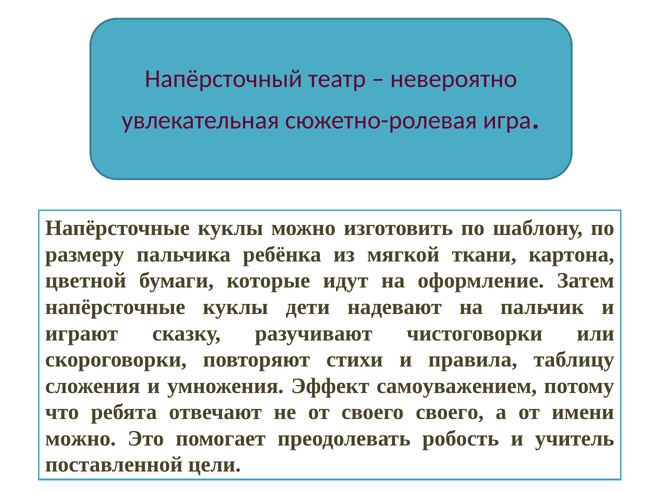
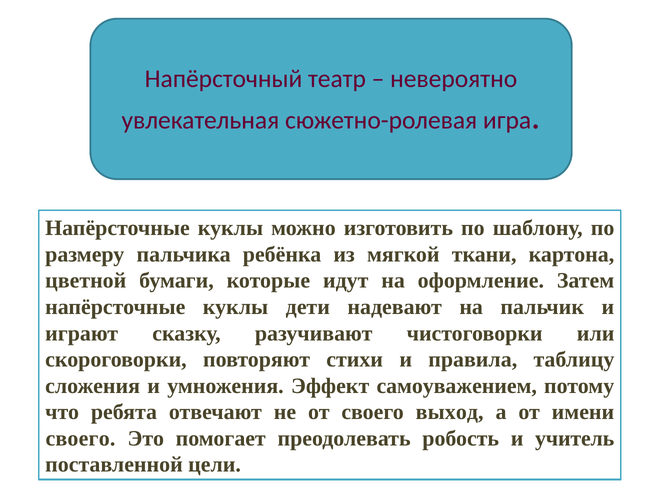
своего своего: своего -> выход
можно at (81, 438): можно -> своего
